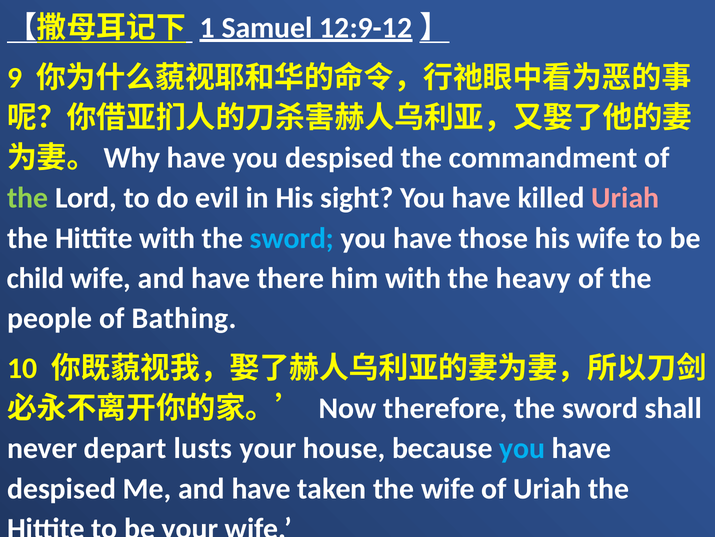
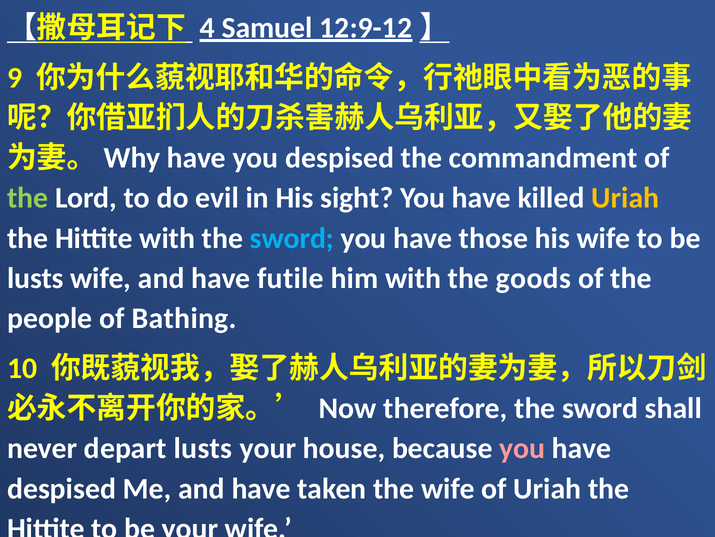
1: 1 -> 4
Uriah at (625, 198) colour: pink -> yellow
child at (35, 278): child -> lusts
there: there -> futile
heavy: heavy -> goods
you at (522, 448) colour: light blue -> pink
